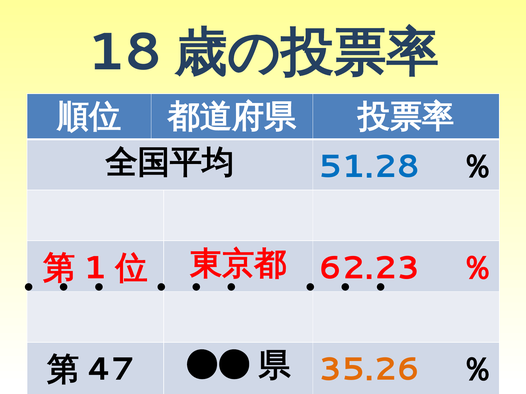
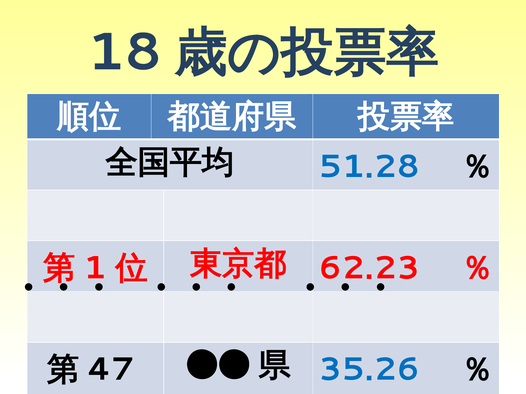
35.26 colour: orange -> blue
